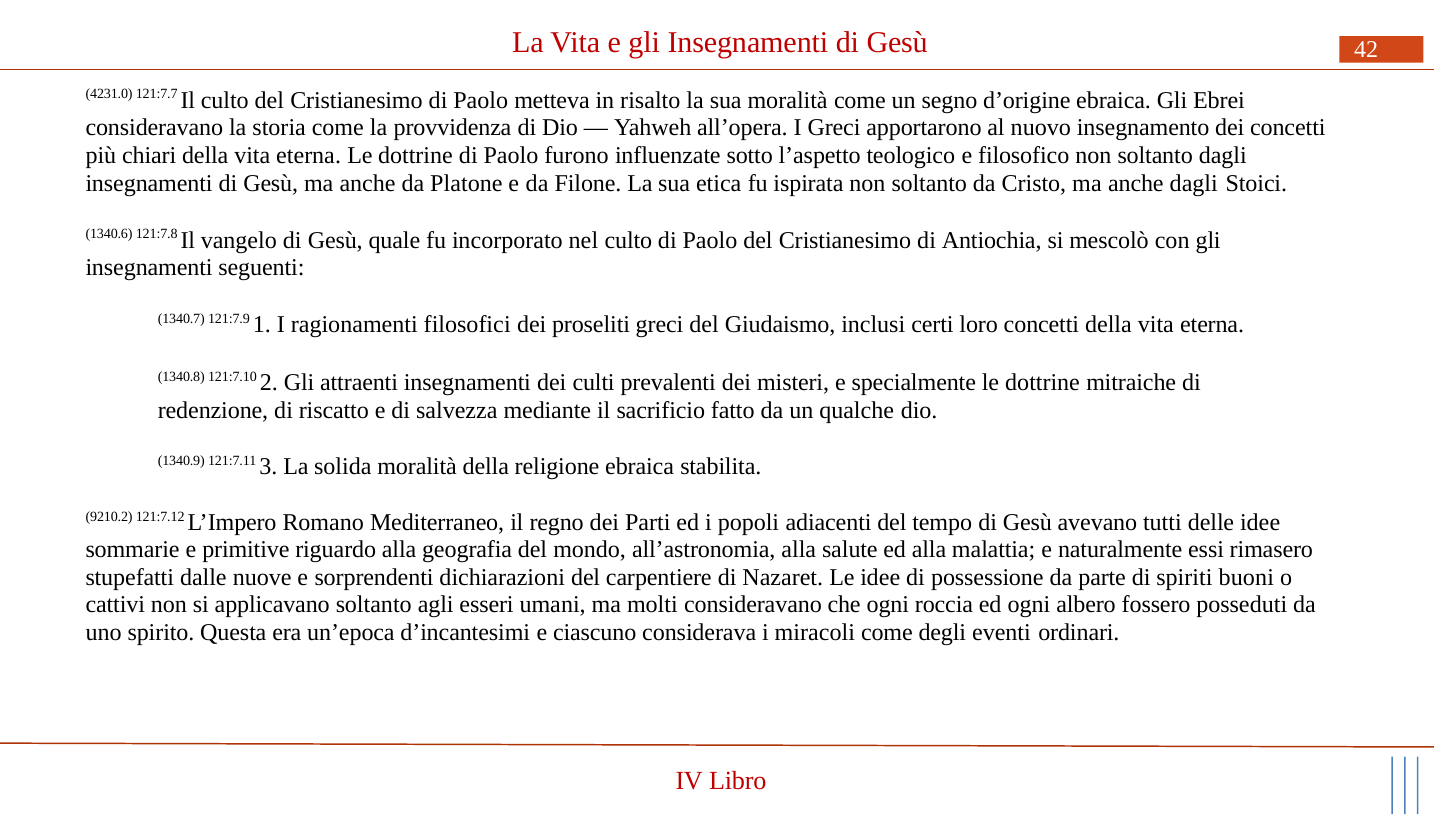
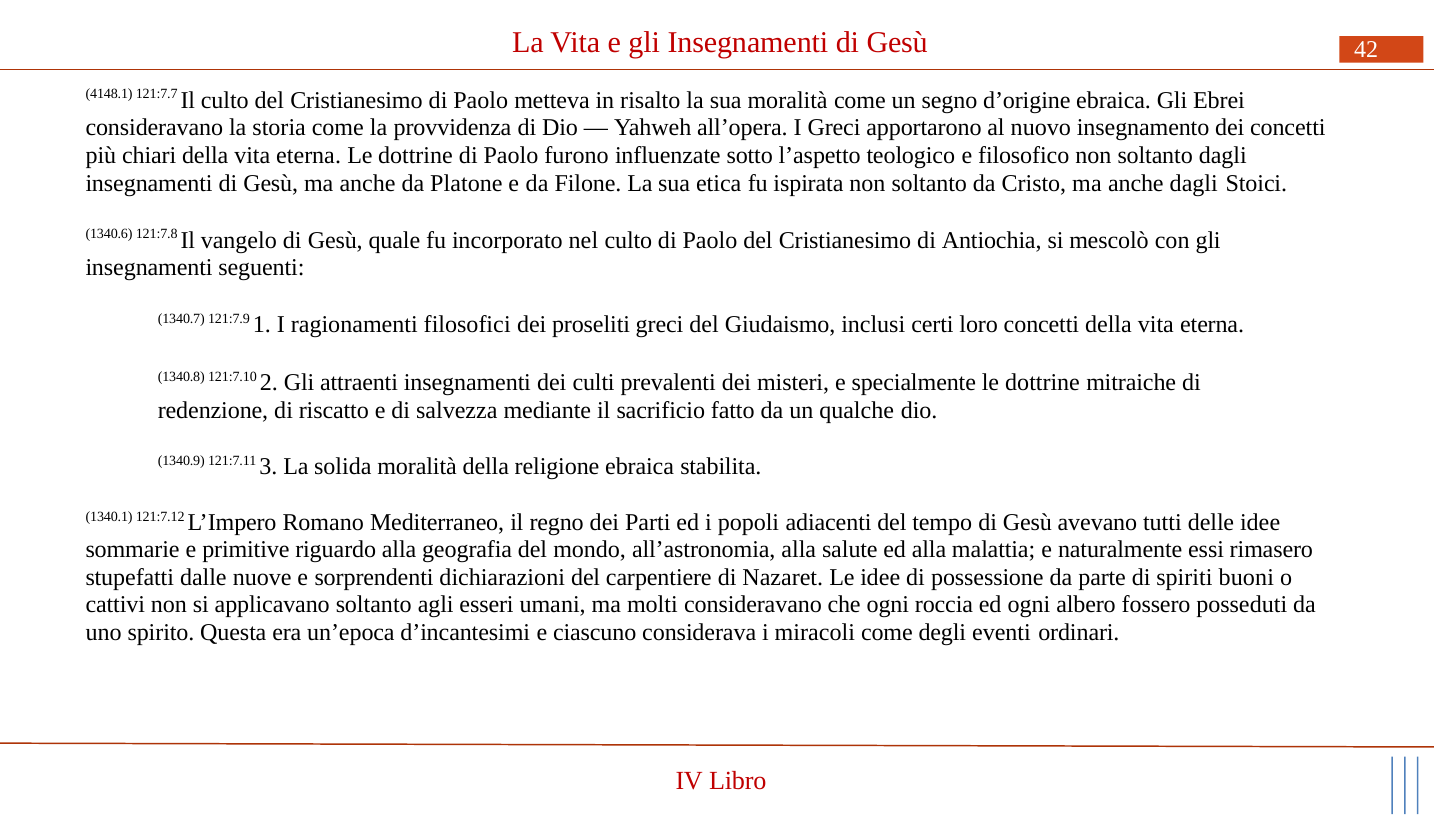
4231.0: 4231.0 -> 4148.1
9210.2: 9210.2 -> 1340.1
